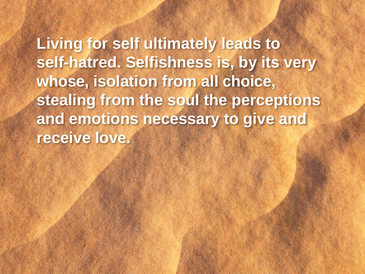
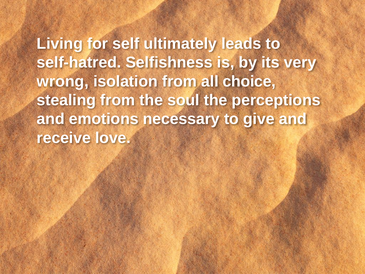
whose: whose -> wrong
